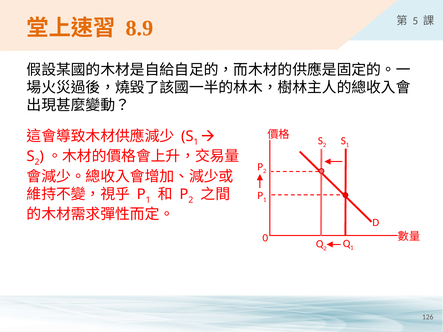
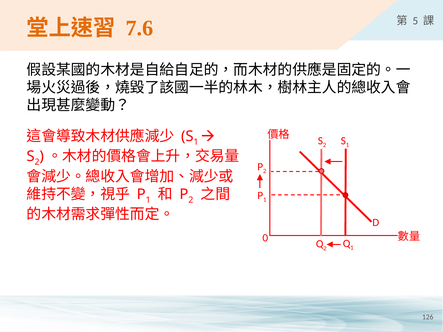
8.9: 8.9 -> 7.6
